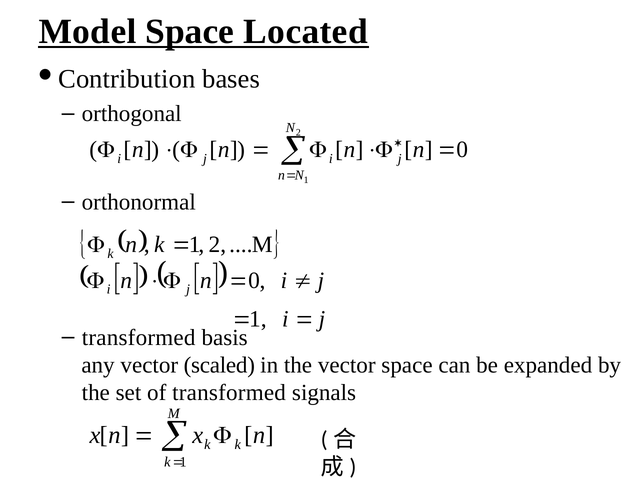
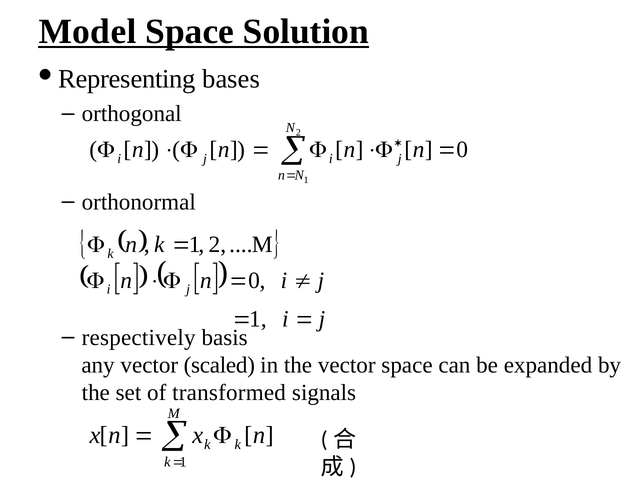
Located: Located -> Solution
Contribution: Contribution -> Representing
transformed at (139, 338): transformed -> respectively
